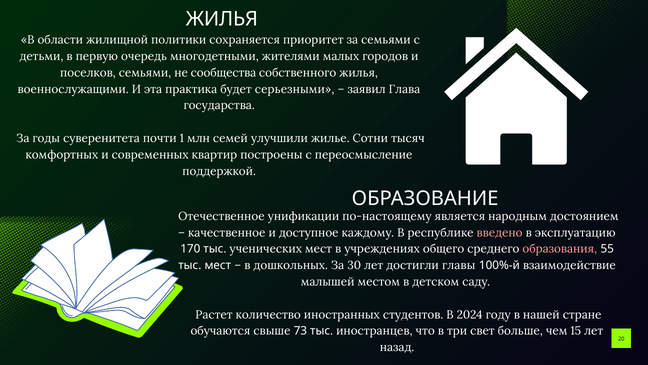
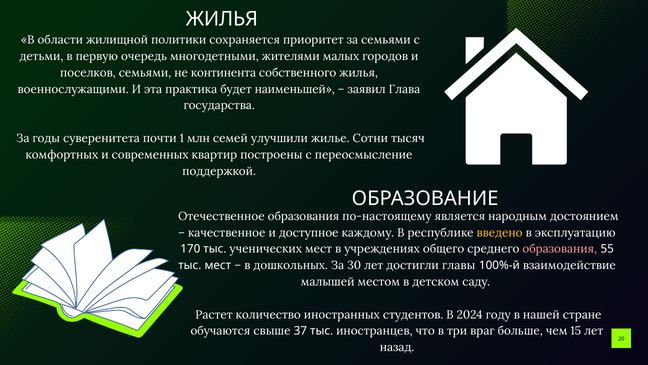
сообщества: сообщества -> континента
серьезными: серьезными -> наименьшей
Отечественное унификации: унификации -> образования
введено colour: pink -> yellow
73: 73 -> 37
свет: свет -> враг
